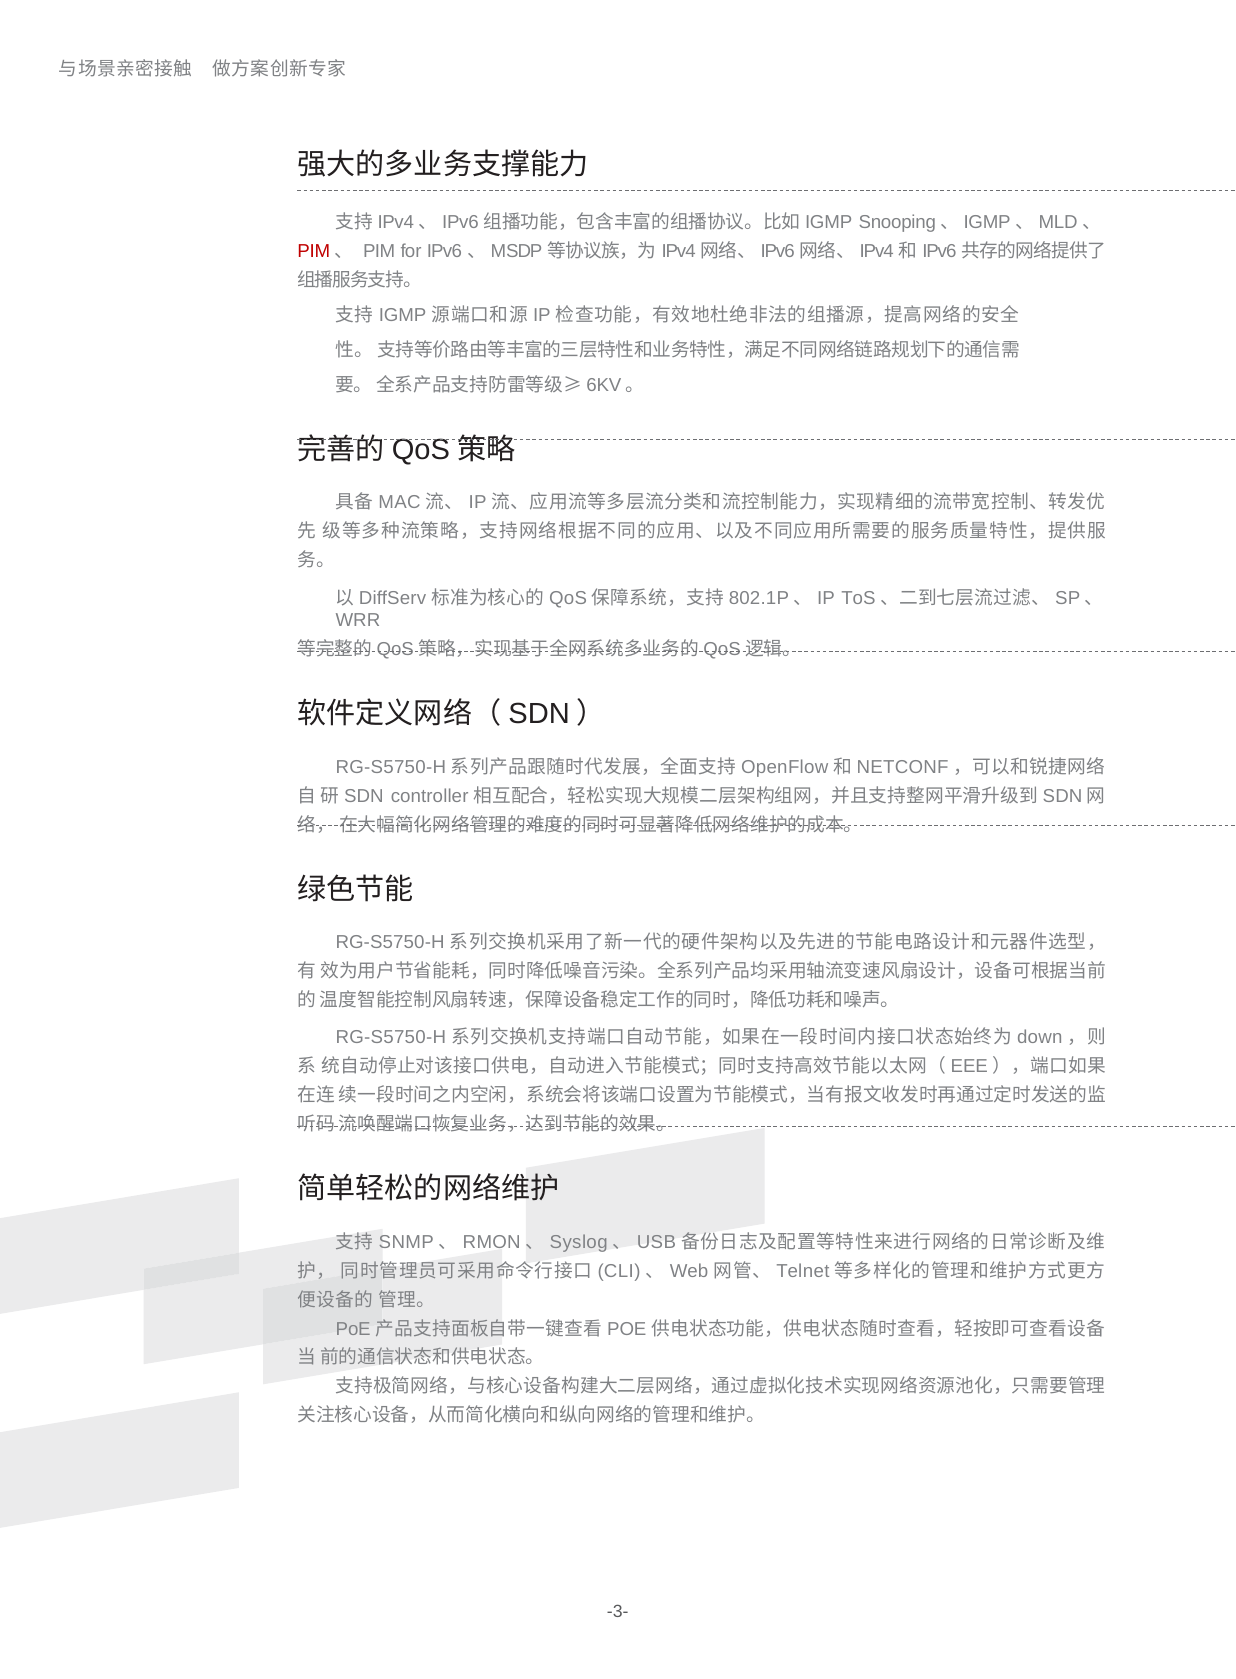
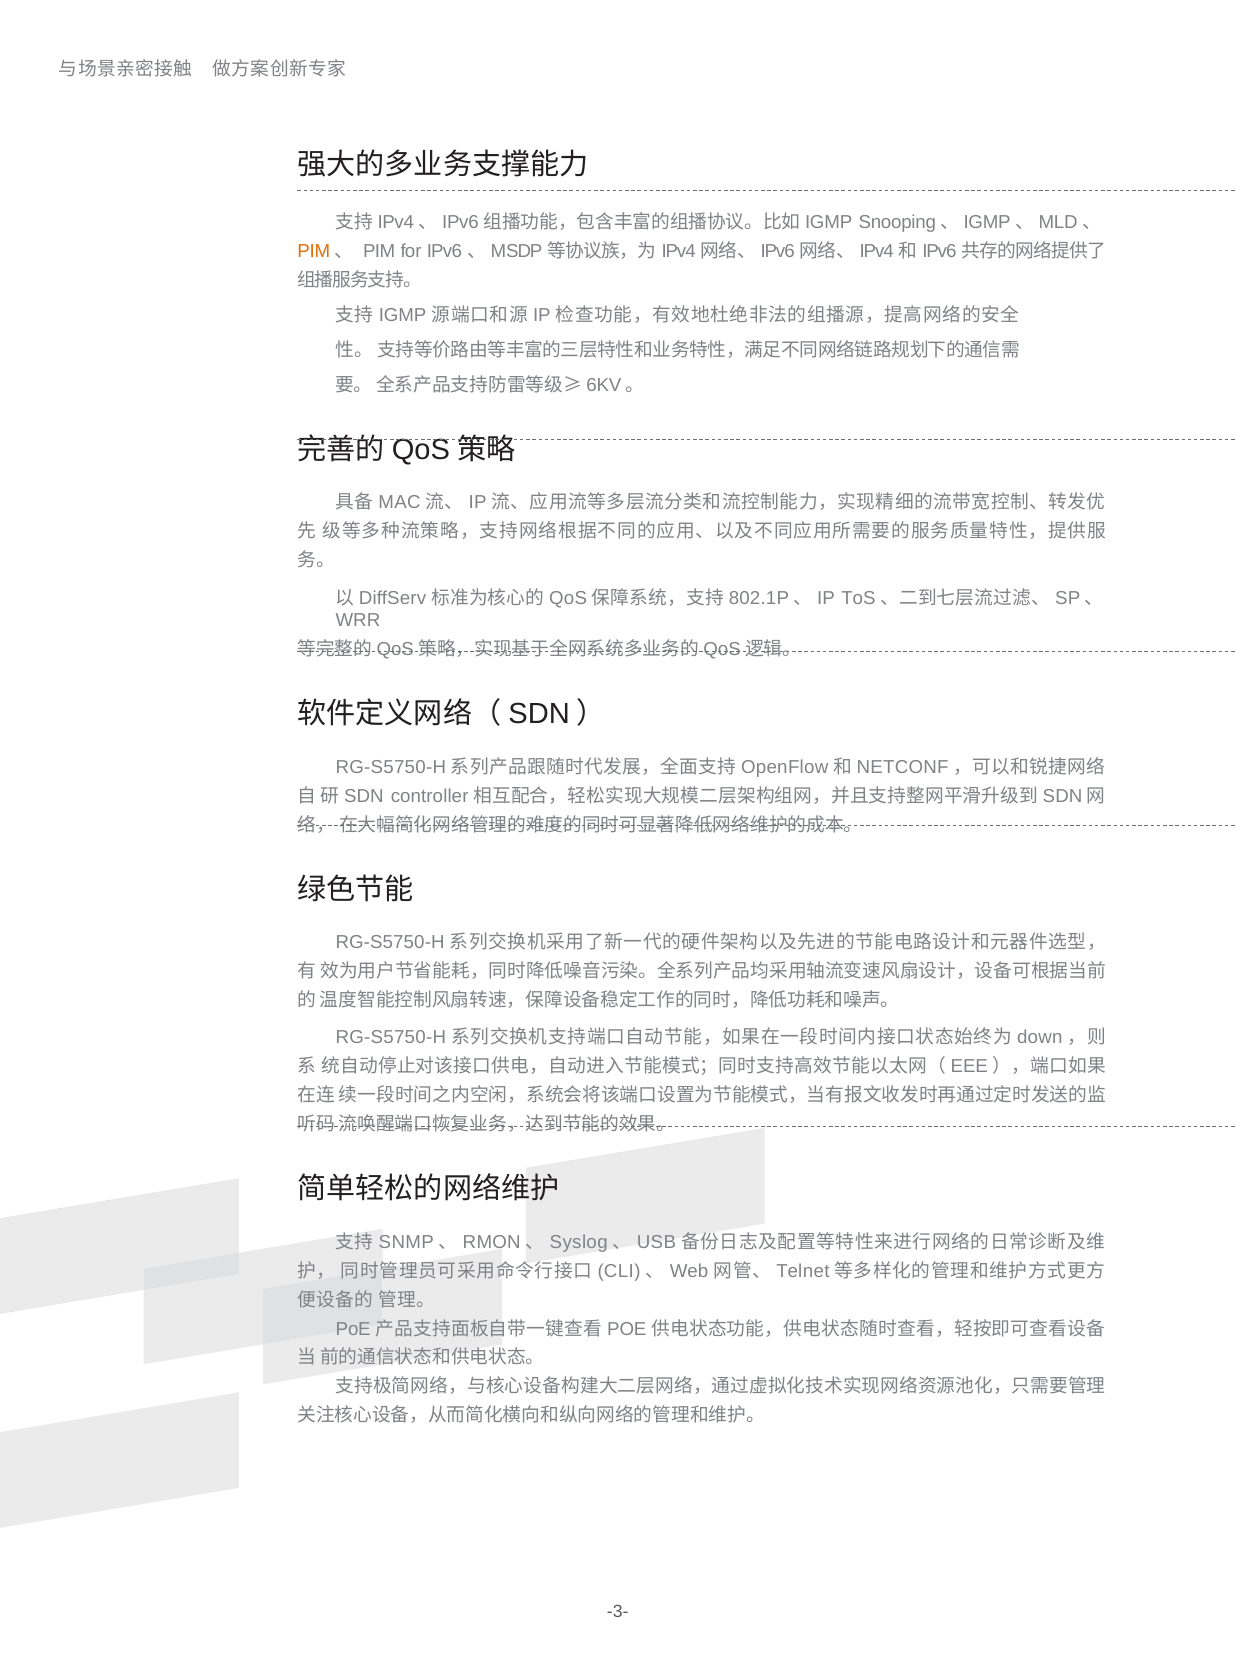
PIM at (314, 251) colour: red -> orange
